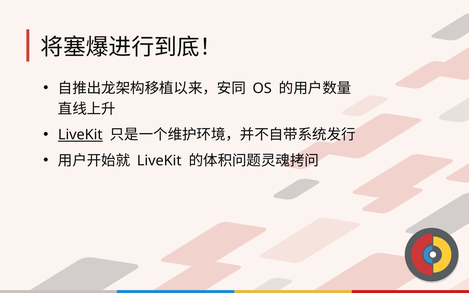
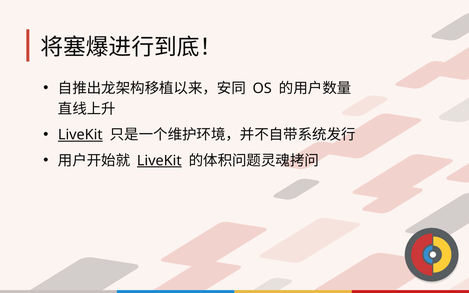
LiveKit at (159, 161) underline: none -> present
